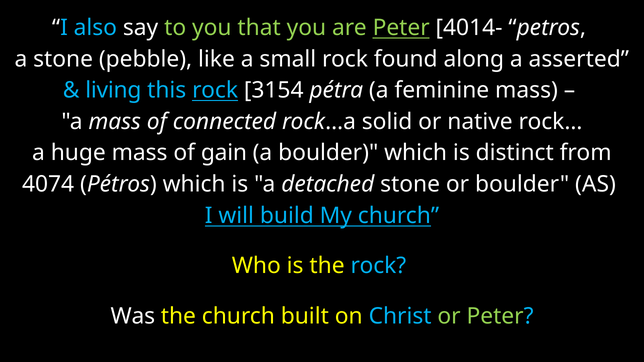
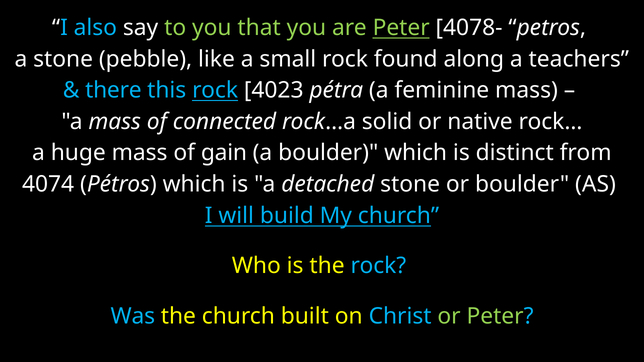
4014-: 4014- -> 4078-
asserted: asserted -> teachers
living: living -> there
3154: 3154 -> 4023
Was colour: white -> light blue
